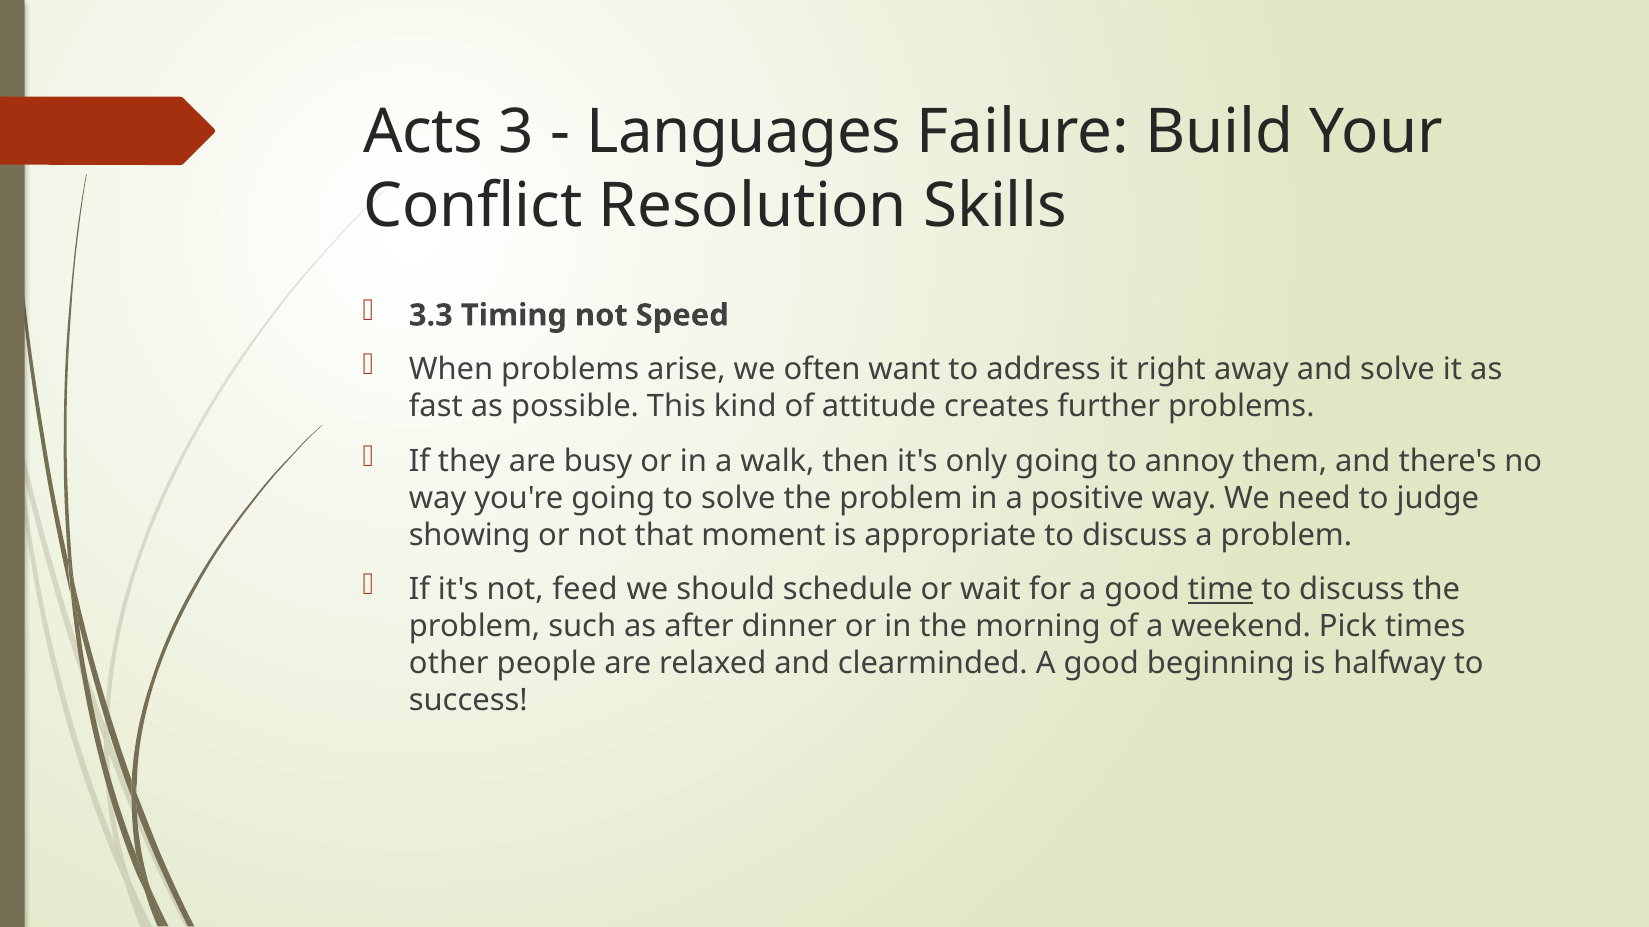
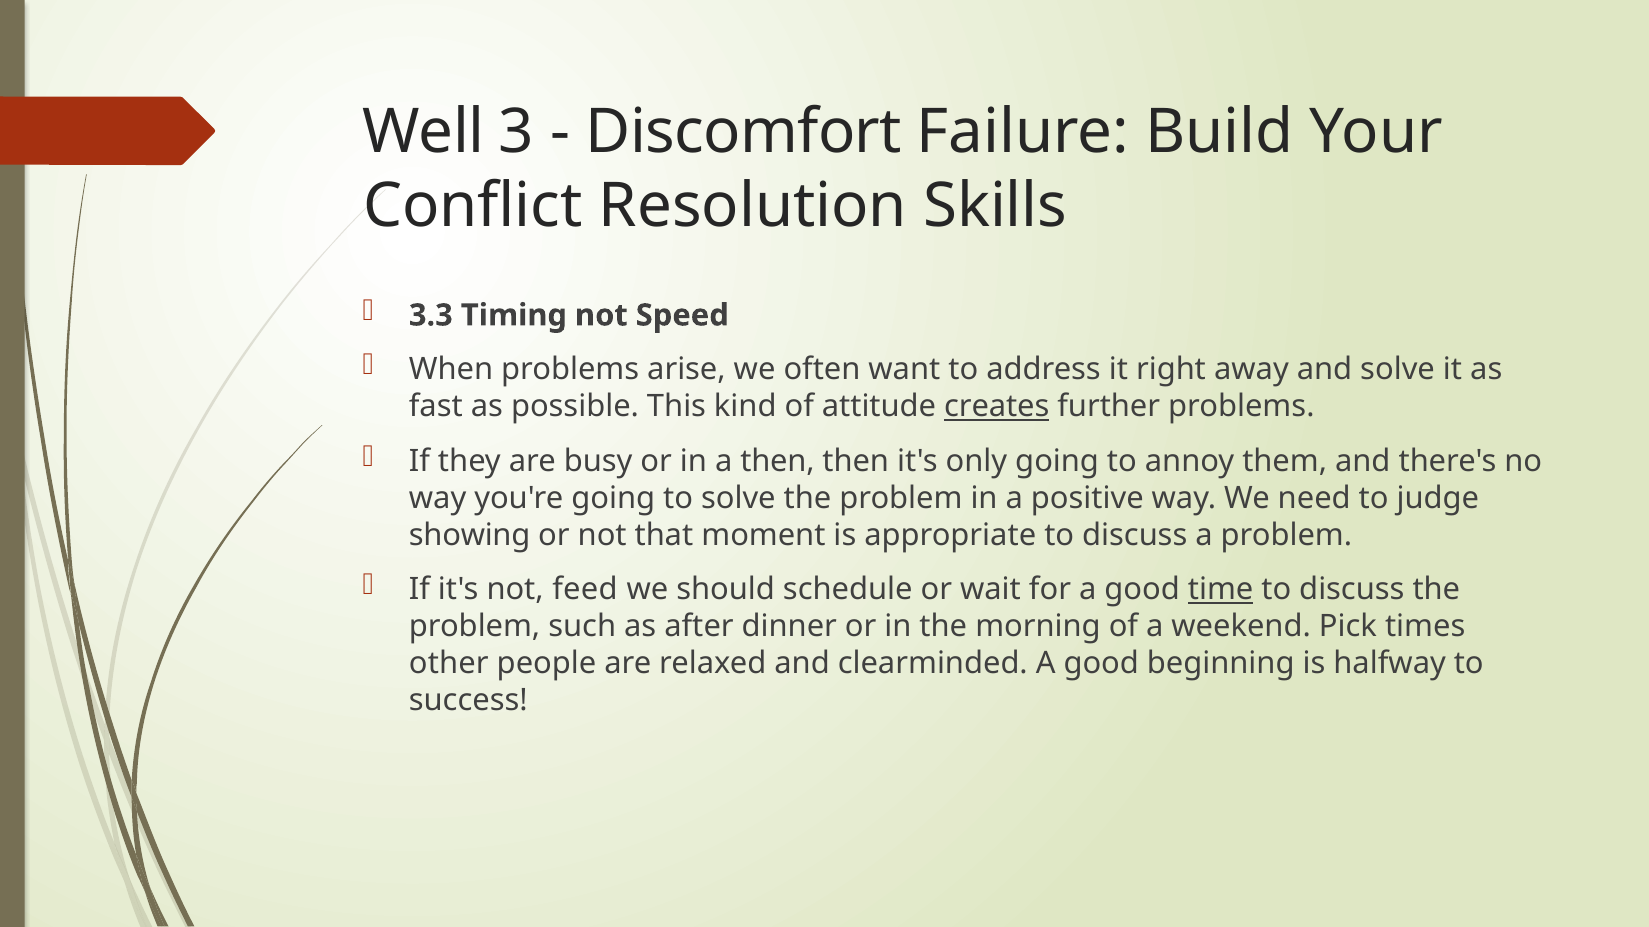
Acts: Acts -> Well
Languages: Languages -> Discomfort
creates underline: none -> present
a walk: walk -> then
